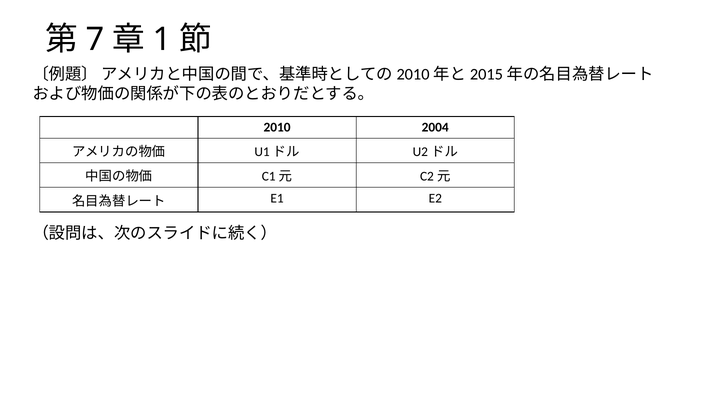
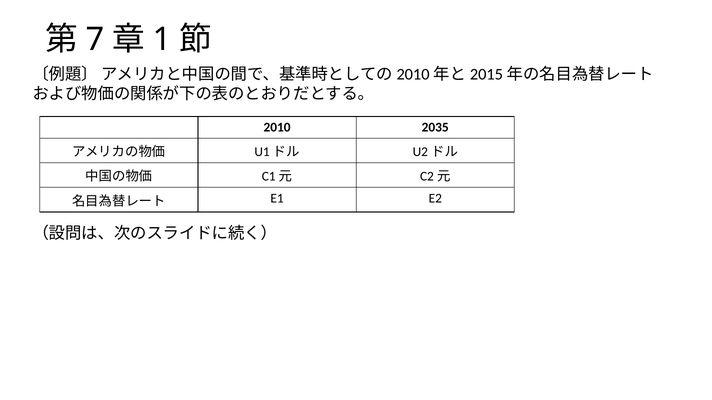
2004: 2004 -> 2035
